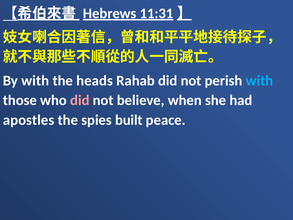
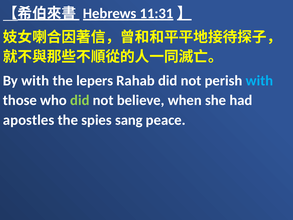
heads: heads -> lepers
did at (80, 100) colour: pink -> light green
built: built -> sang
